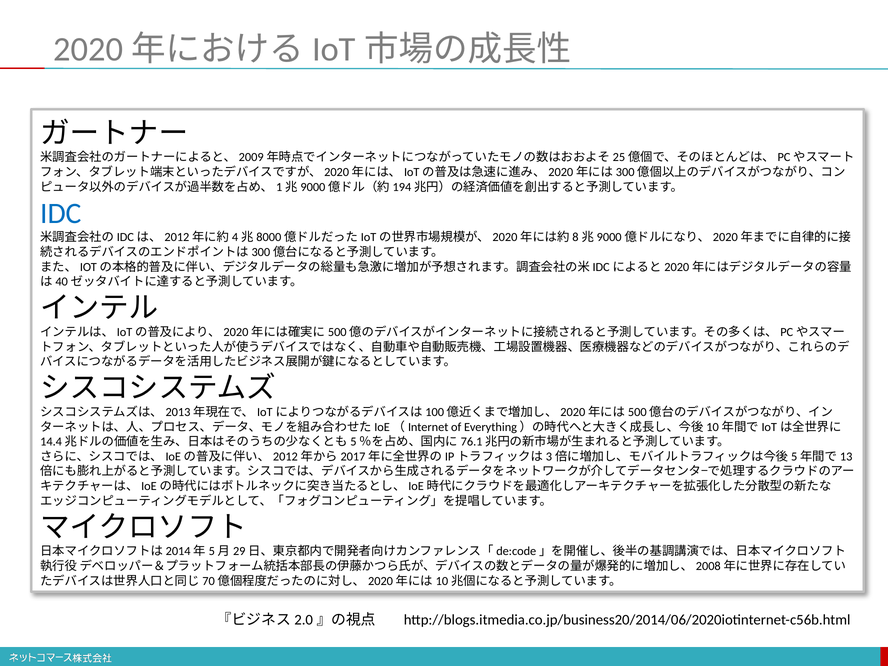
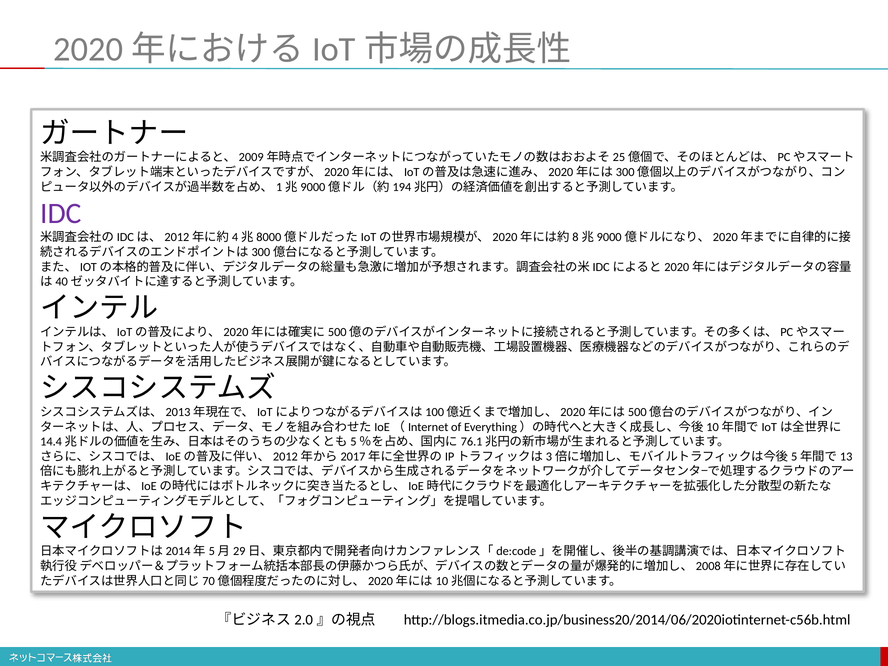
IDC colour: blue -> purple
